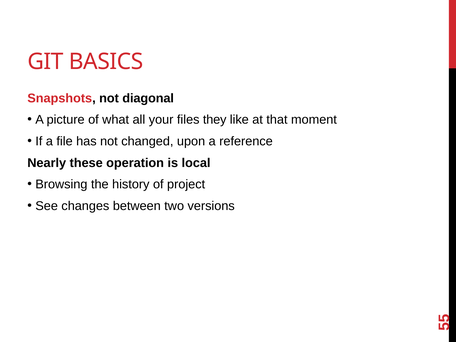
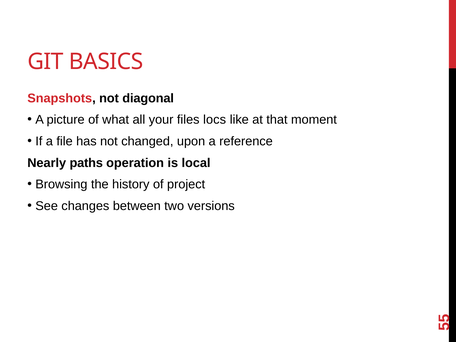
they: they -> locs
these: these -> paths
